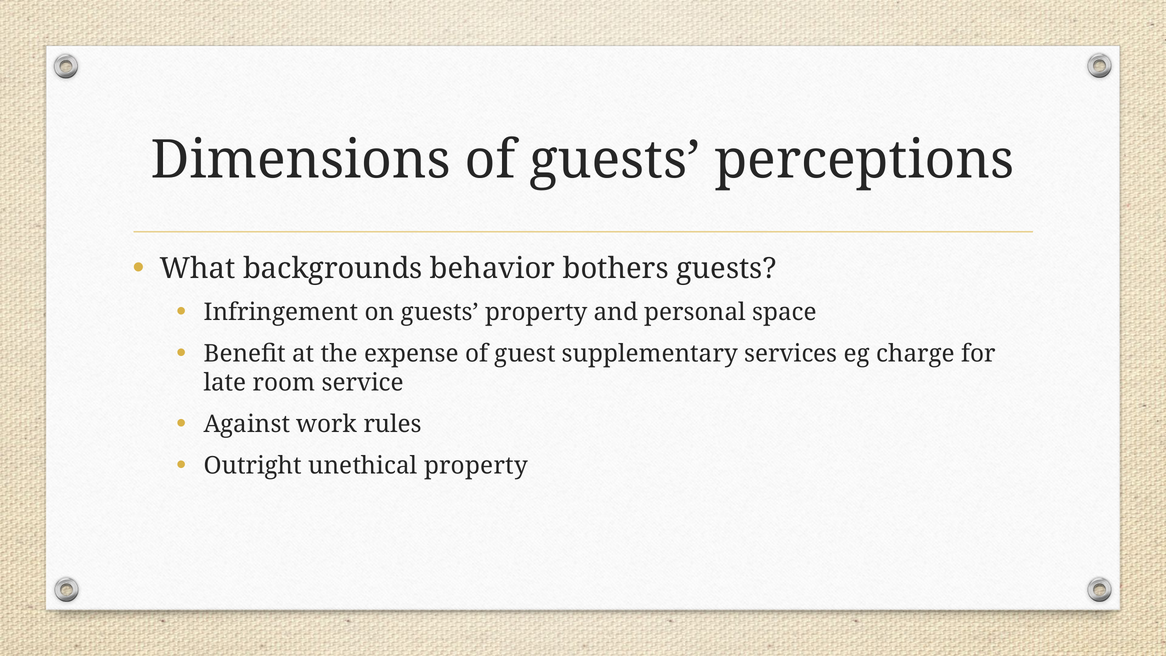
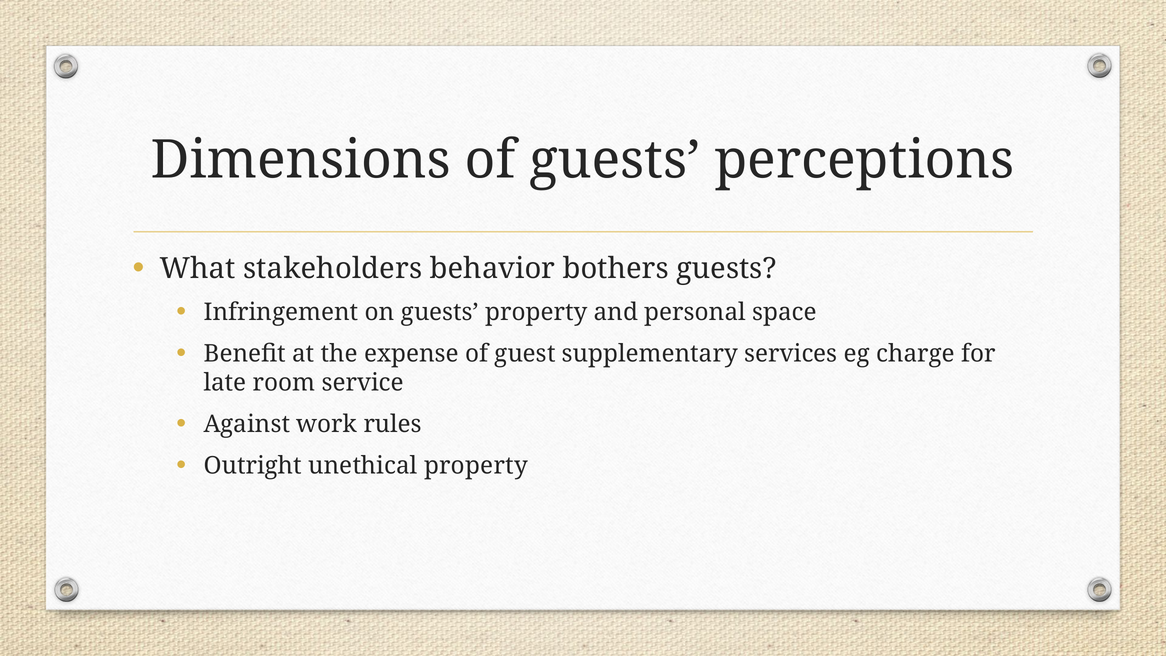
backgrounds: backgrounds -> stakeholders
